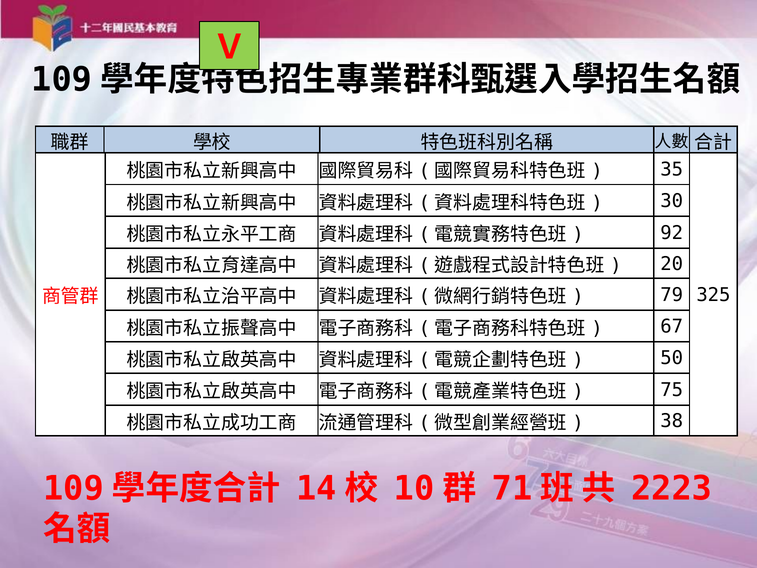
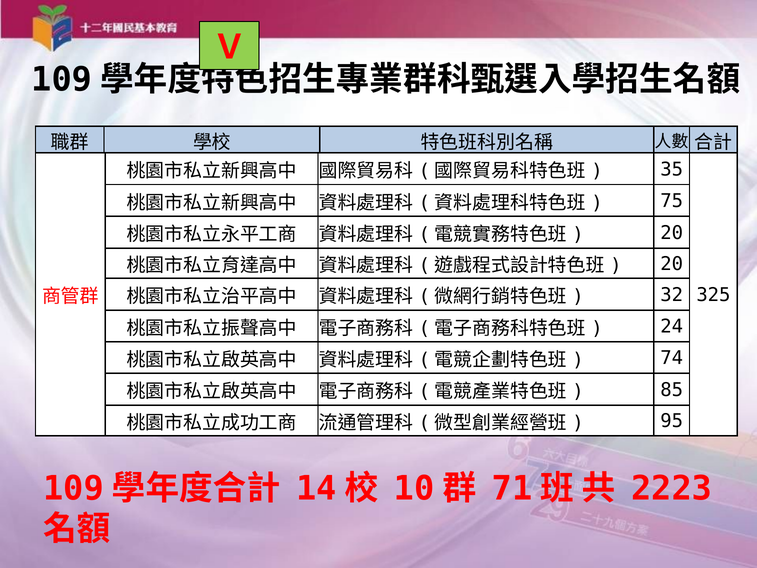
30: 30 -> 75
92 at (672, 233): 92 -> 20
79: 79 -> 32
67: 67 -> 24
50: 50 -> 74
75: 75 -> 85
38: 38 -> 95
